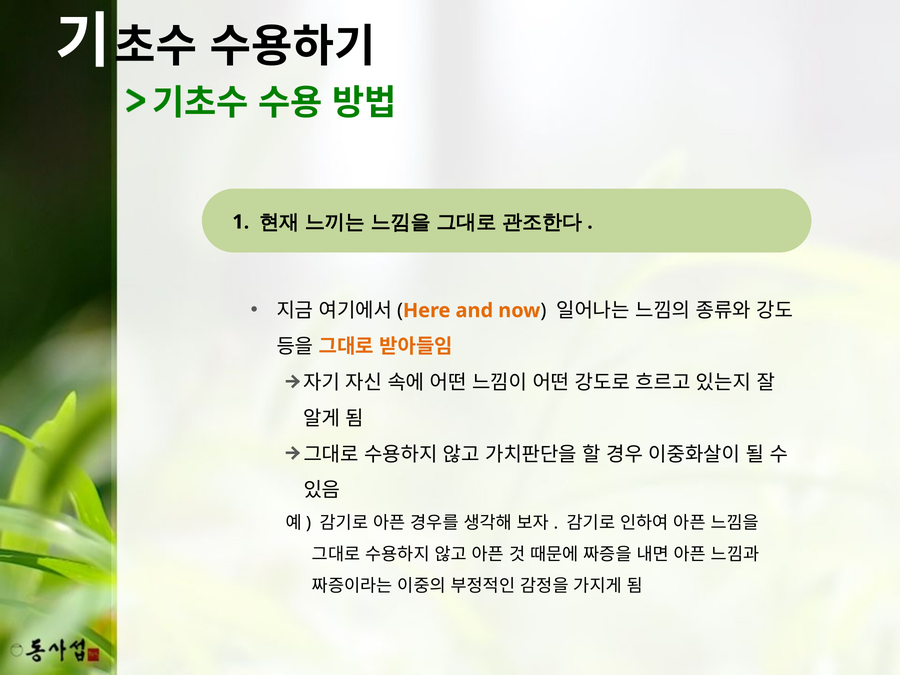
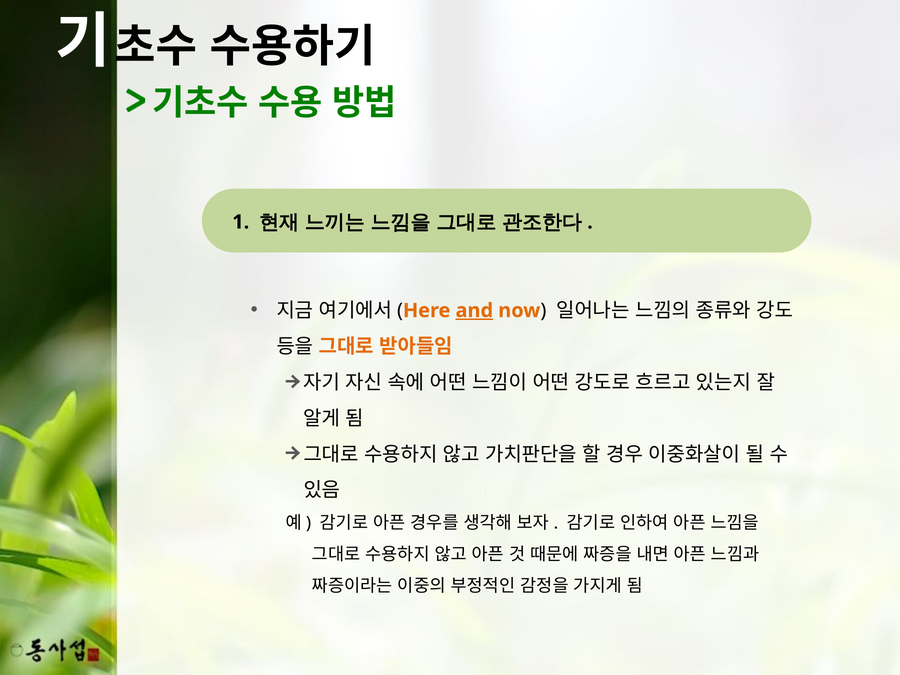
and underline: none -> present
